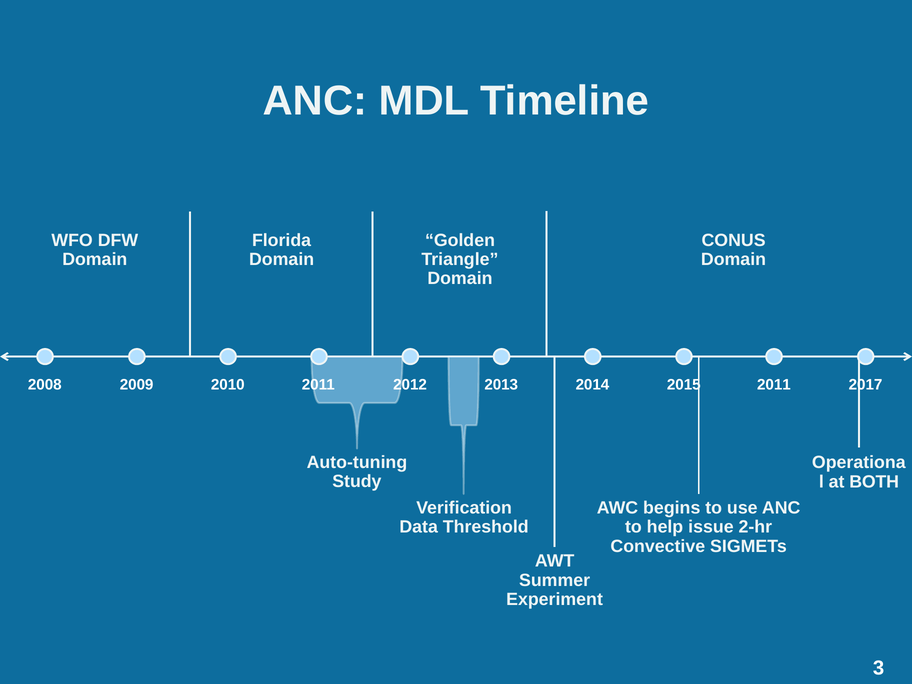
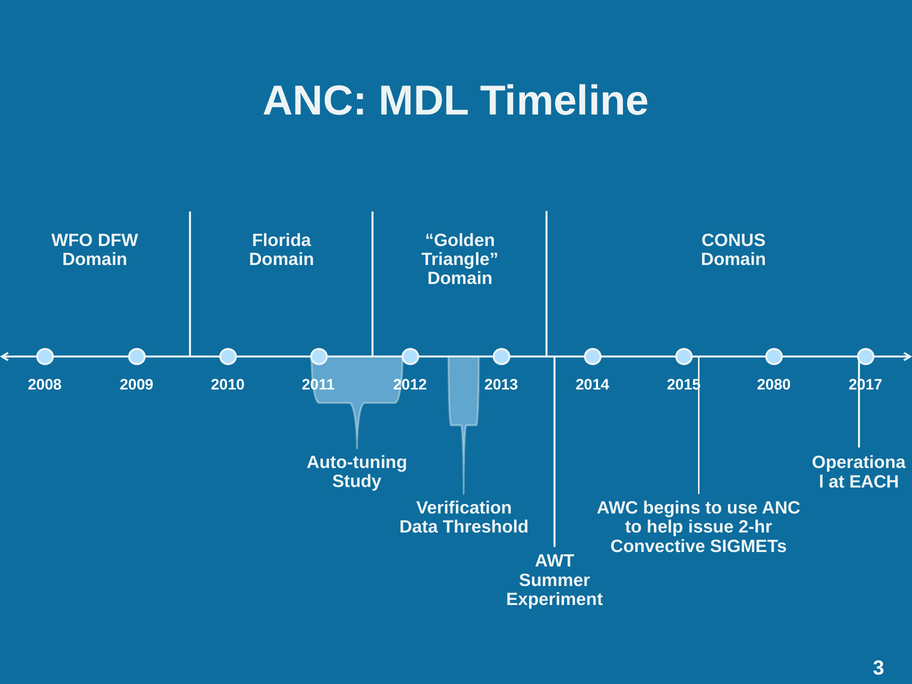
2015 2011: 2011 -> 2080
BOTH: BOTH -> EACH
